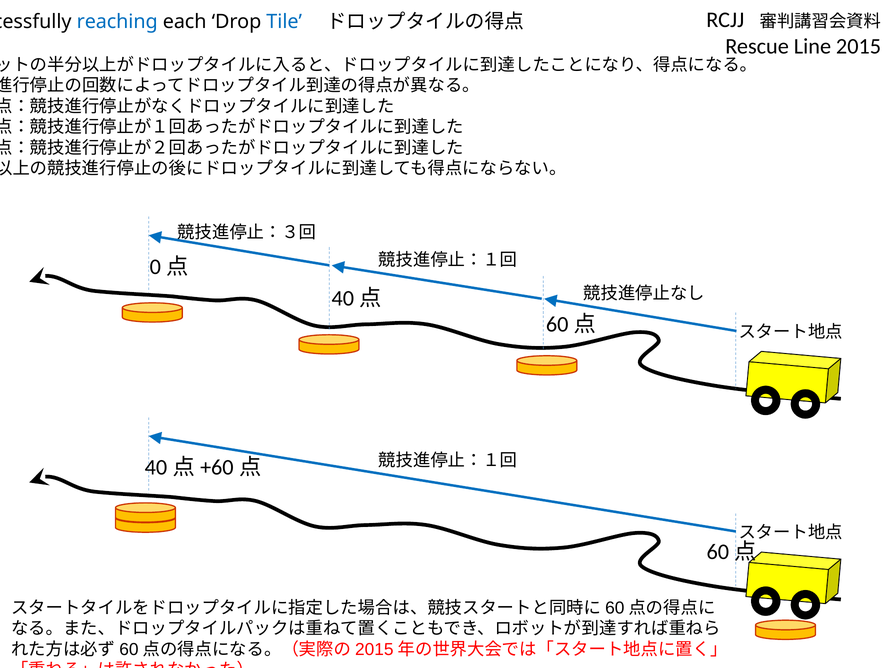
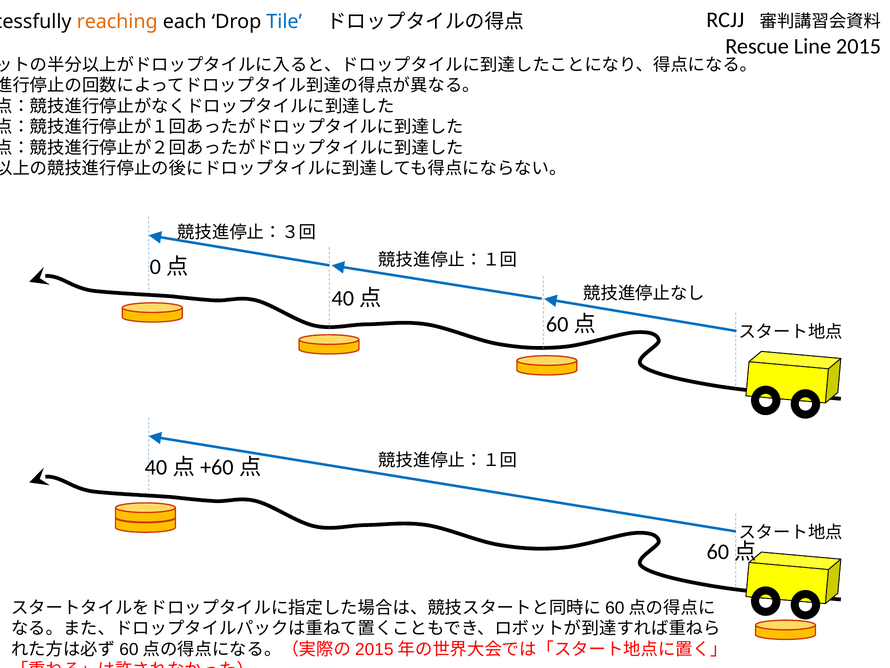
reaching colour: blue -> orange
